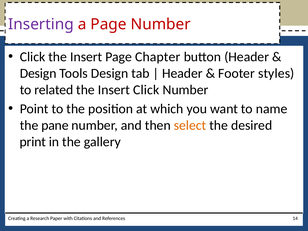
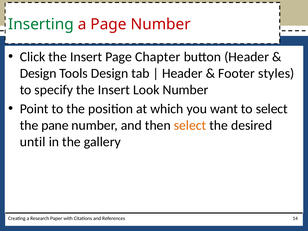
Inserting colour: purple -> green
related: related -> specify
Insert Click: Click -> Look
to name: name -> select
print: print -> until
